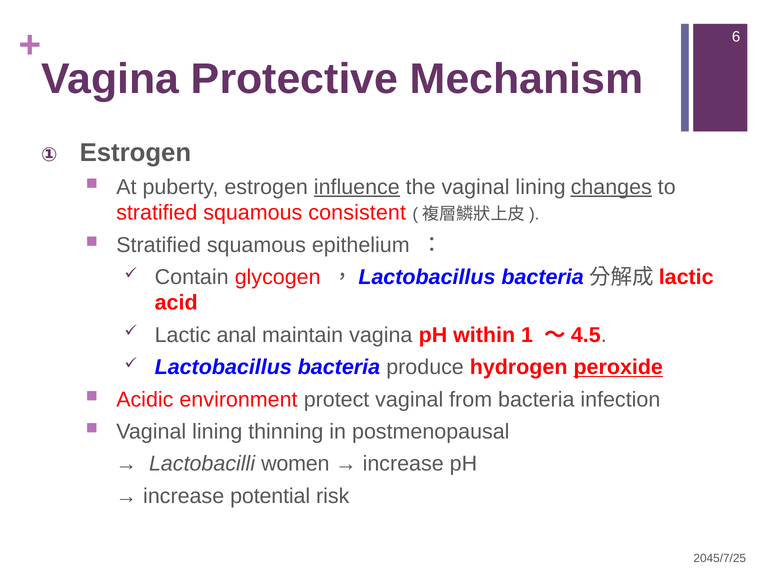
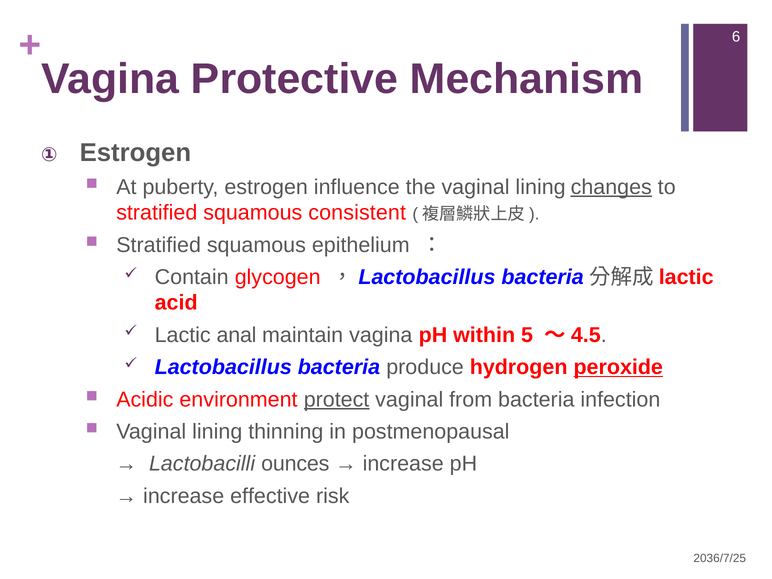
influence underline: present -> none
1: 1 -> 5
protect underline: none -> present
women: women -> ounces
potential: potential -> effective
2045/7/25: 2045/7/25 -> 2036/7/25
